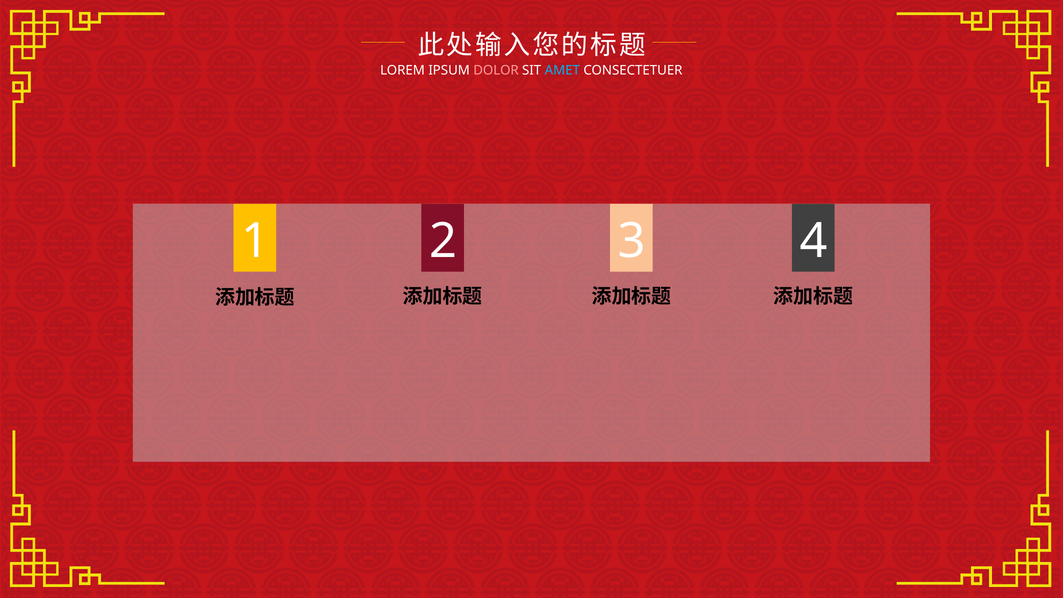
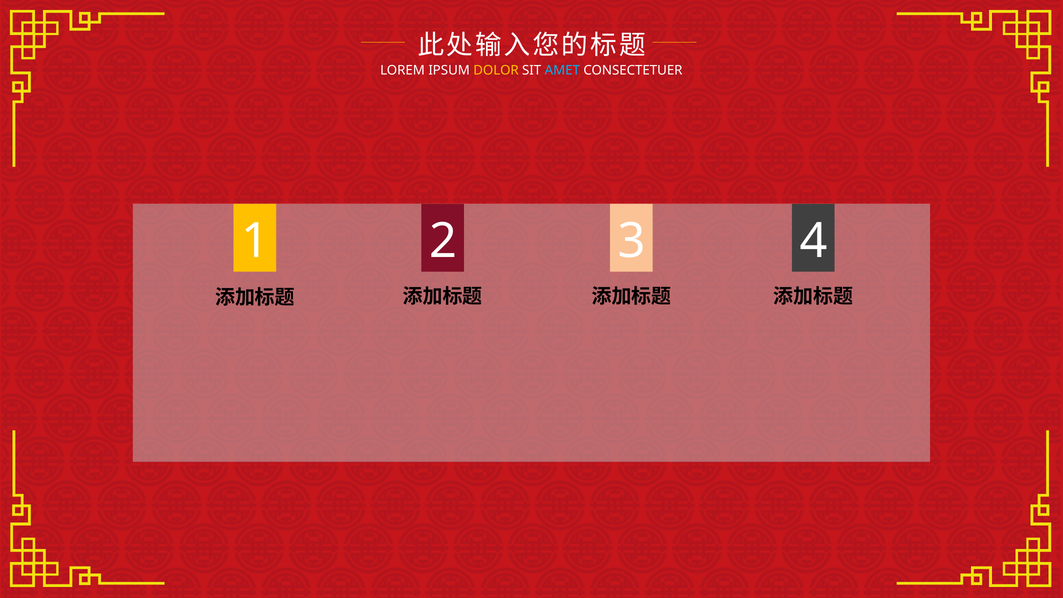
DOLOR colour: pink -> yellow
